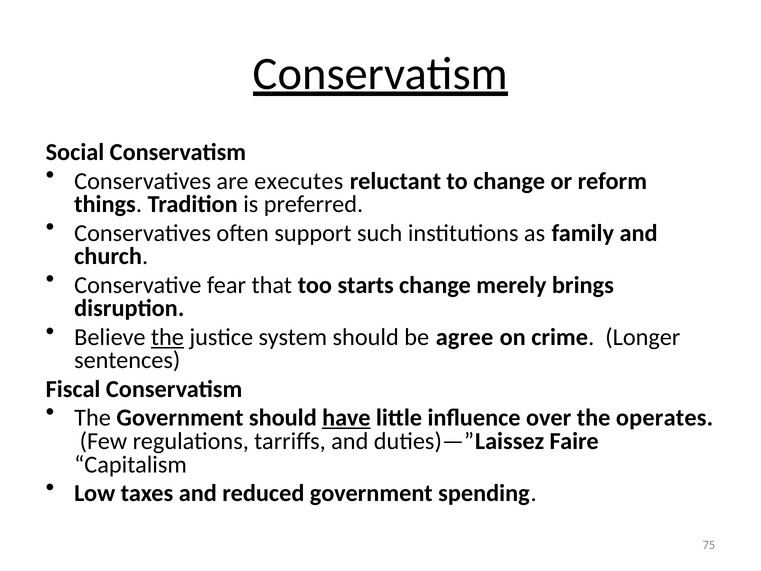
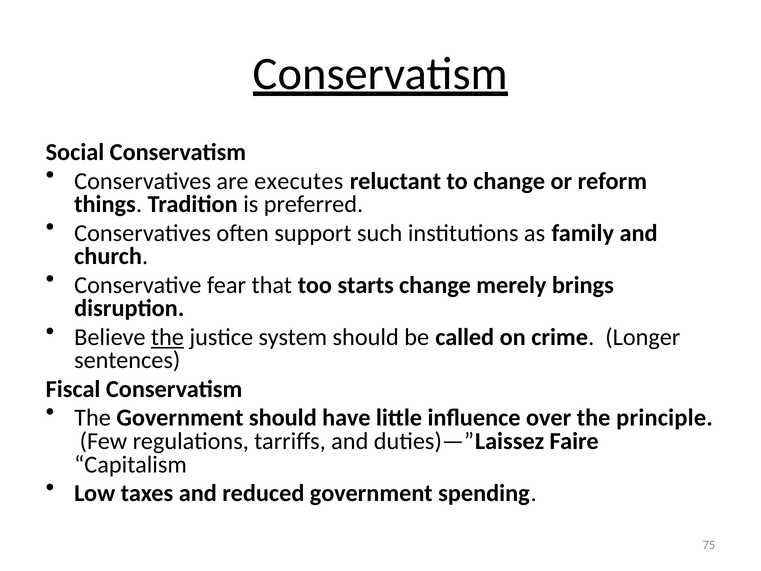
agree: agree -> called
have underline: present -> none
operates: operates -> principle
